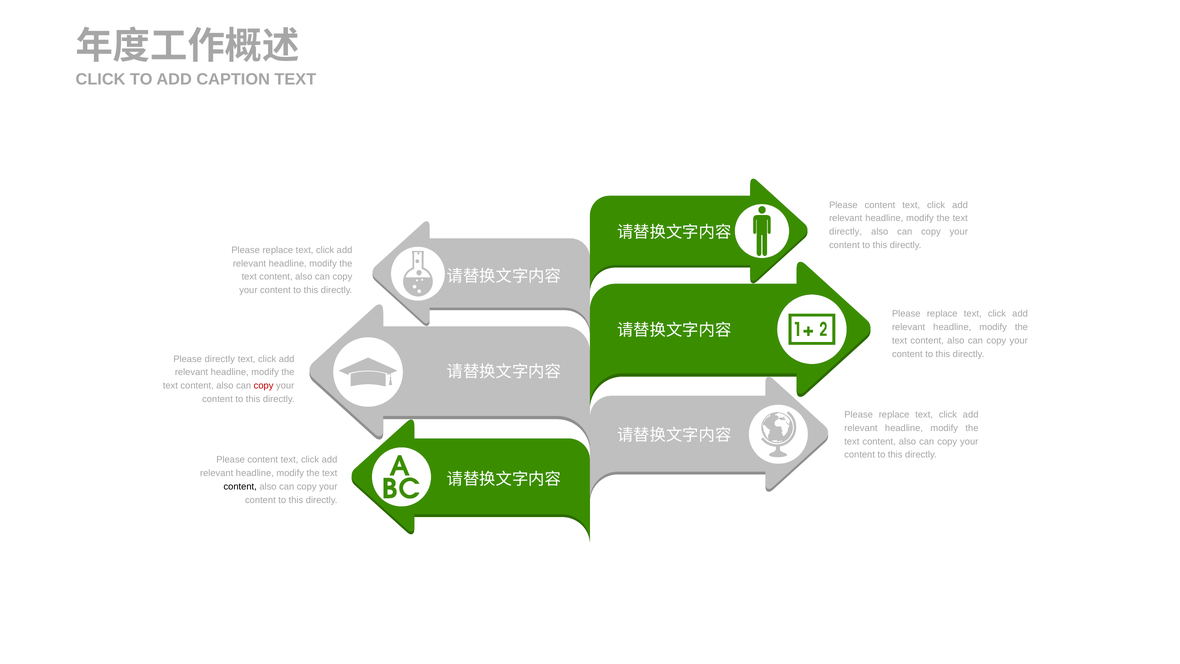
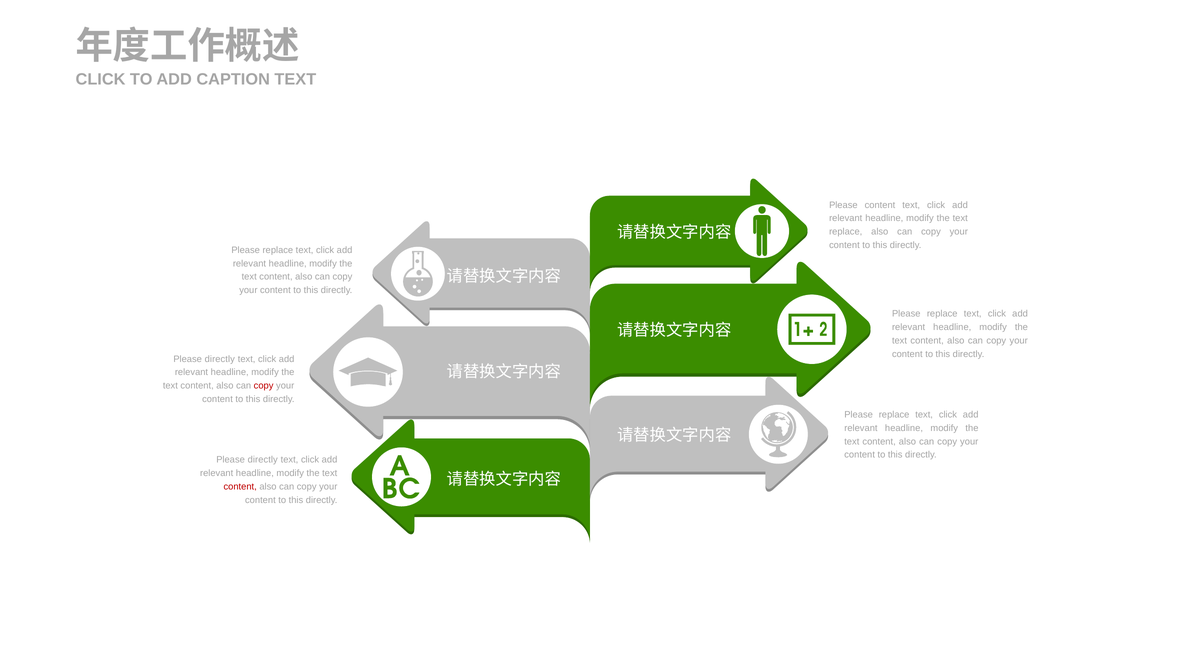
directly at (846, 232): directly -> replace
content at (263, 460): content -> directly
content at (240, 486) colour: black -> red
